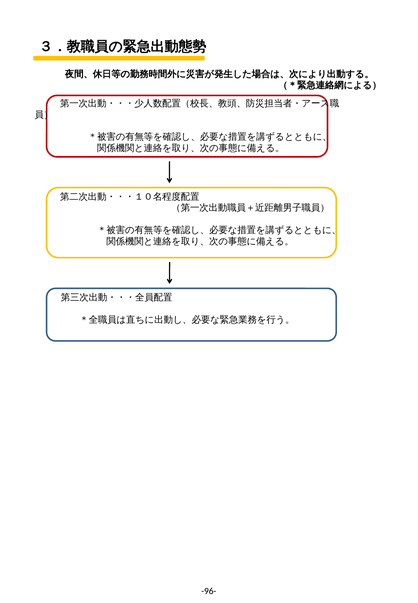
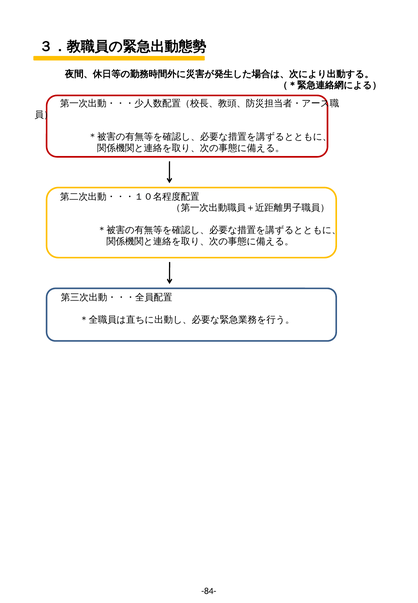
-96-: -96- -> -84-
